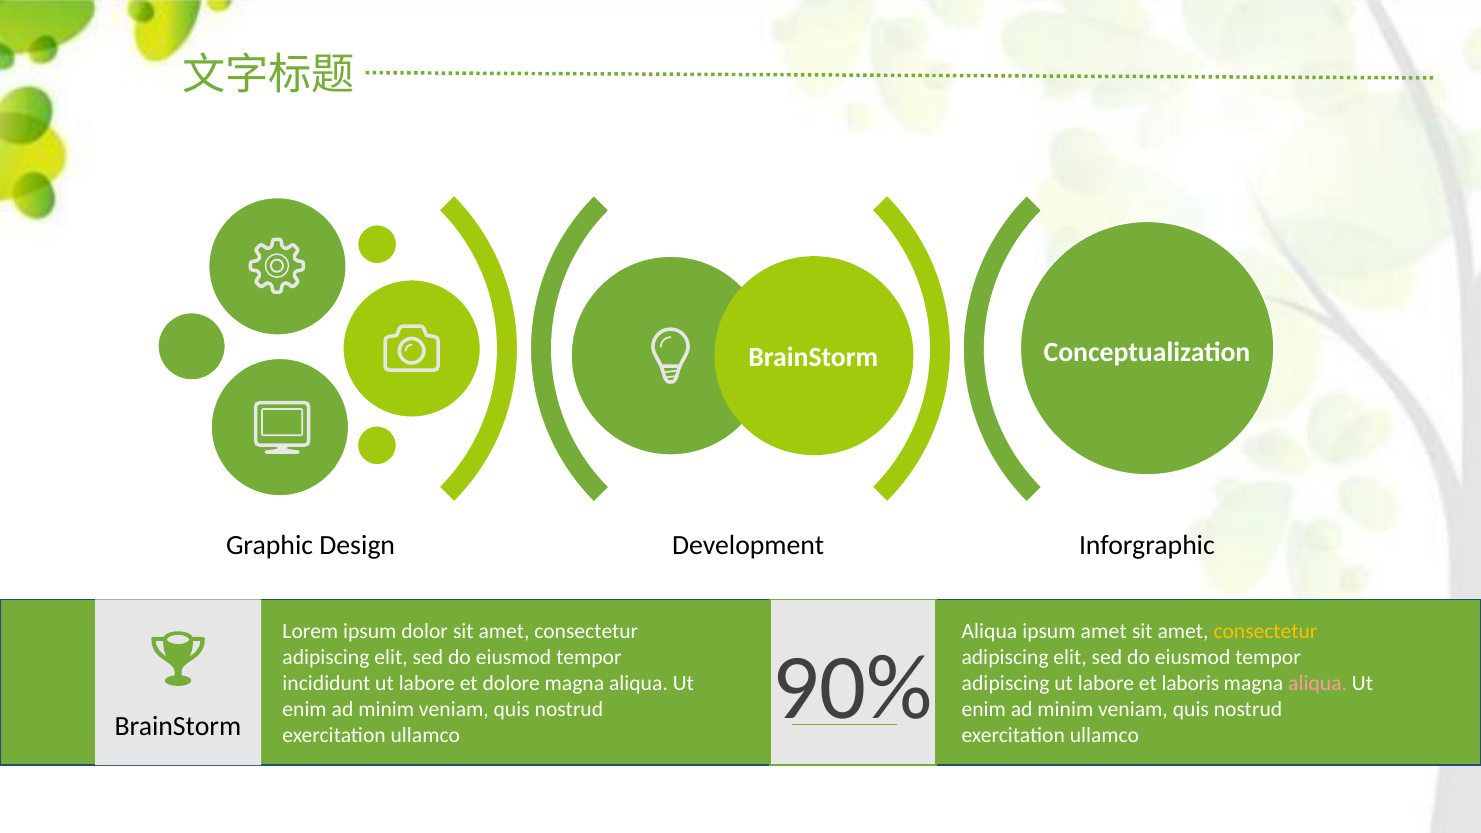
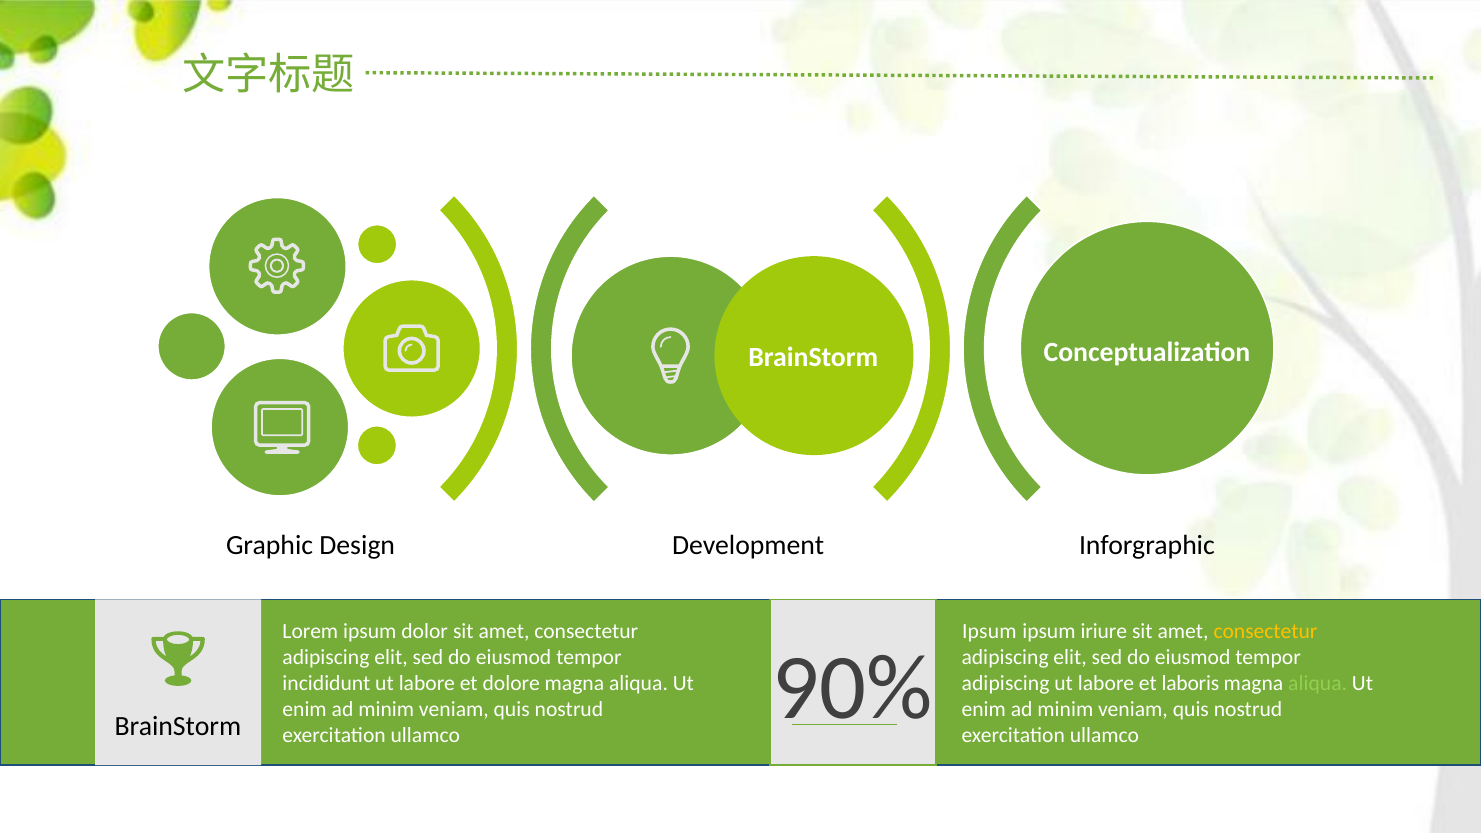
Aliqua at (989, 631): Aliqua -> Ipsum
ipsum amet: amet -> iriure
aliqua at (1318, 683) colour: pink -> light green
